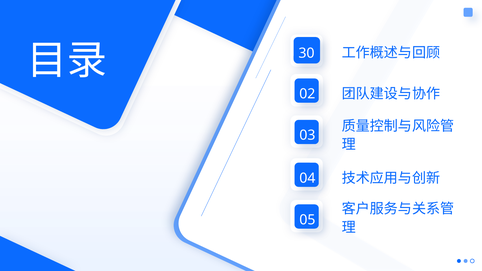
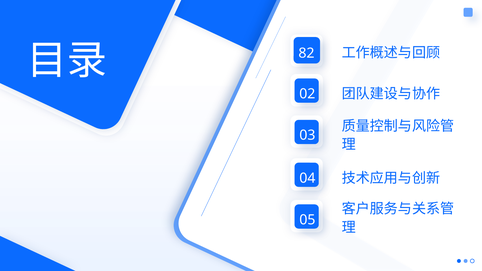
30: 30 -> 82
